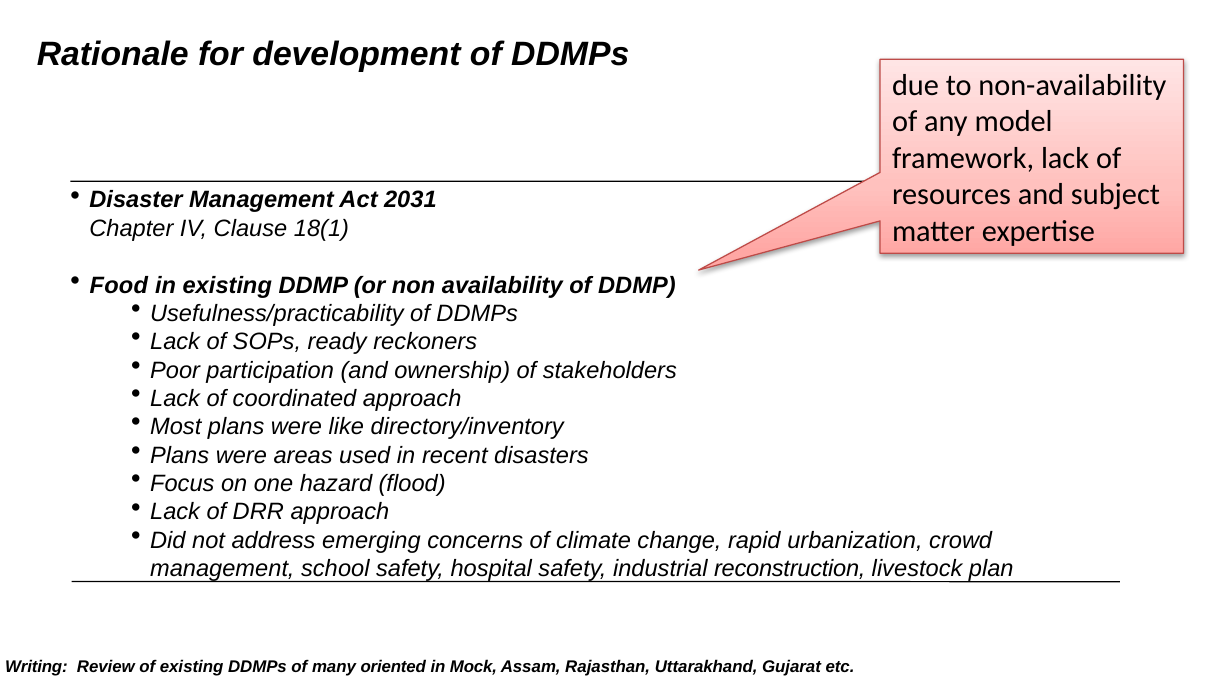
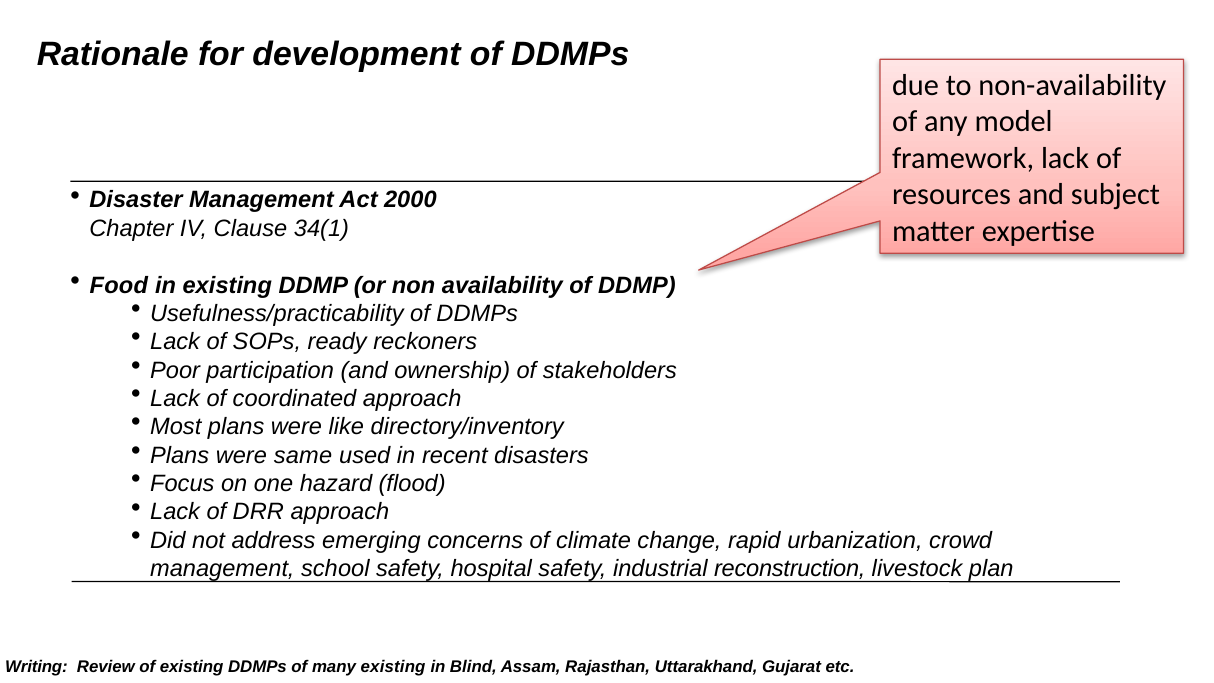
2031: 2031 -> 2000
18(1: 18(1 -> 34(1
areas: areas -> same
many oriented: oriented -> existing
Mock: Mock -> Blind
